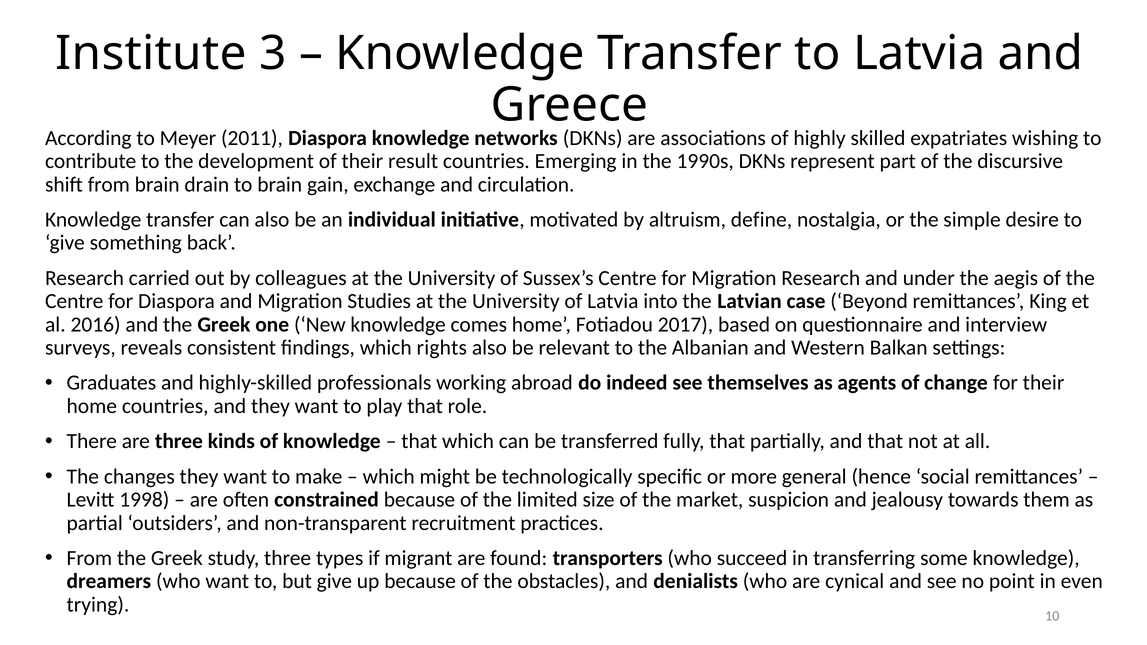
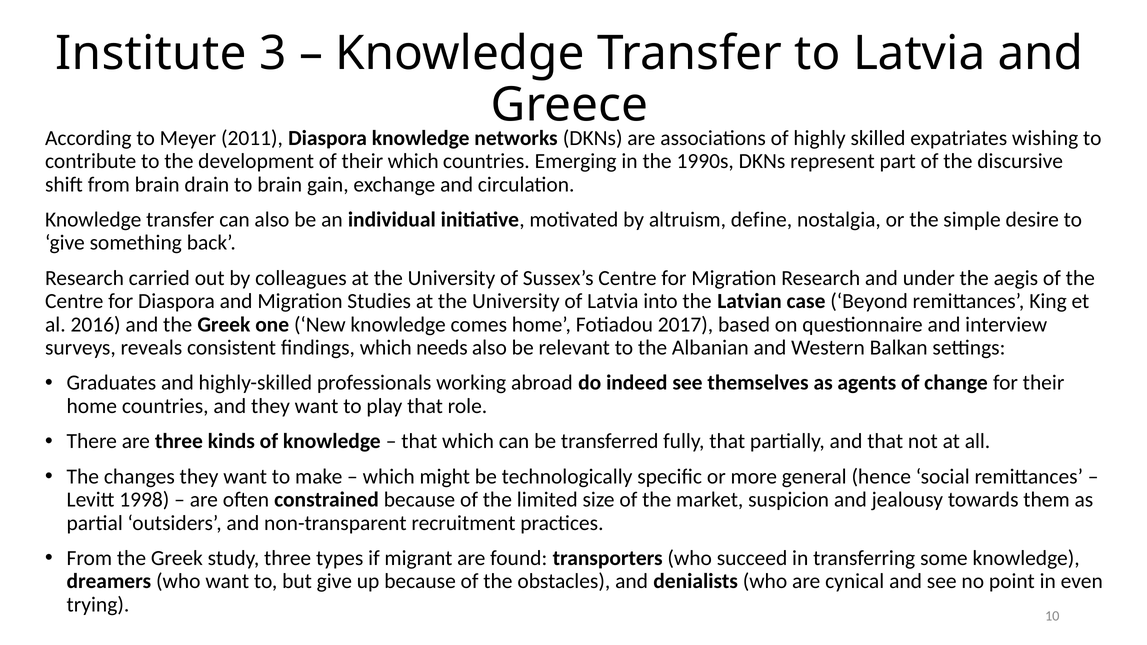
their result: result -> which
rights: rights -> needs
